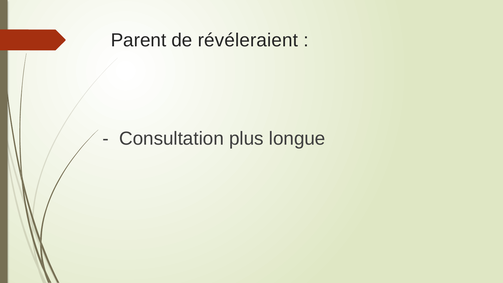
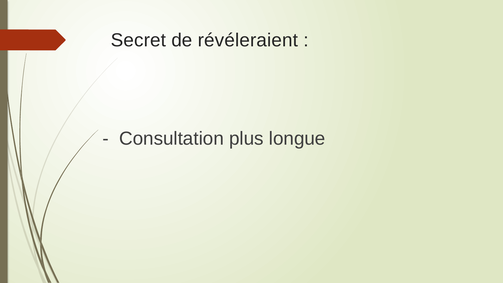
Parent: Parent -> Secret
